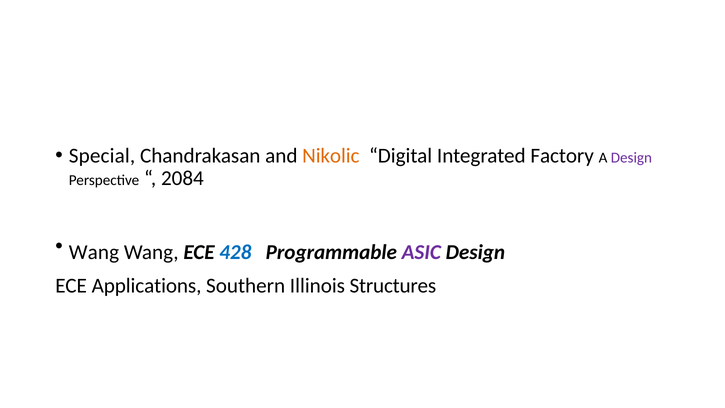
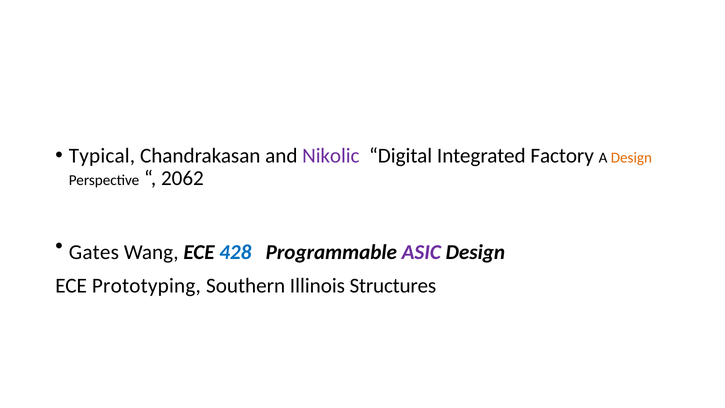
Special: Special -> Typical
Nikolic colour: orange -> purple
Design at (631, 158) colour: purple -> orange
2084: 2084 -> 2062
Wang at (94, 252): Wang -> Gates
Applications: Applications -> Prototyping
